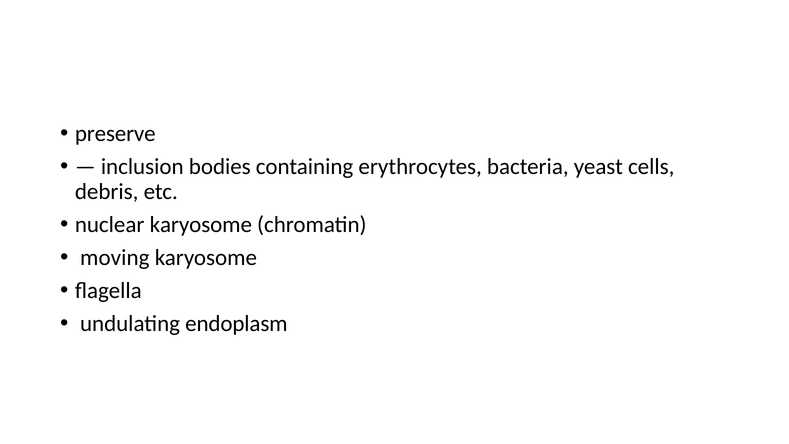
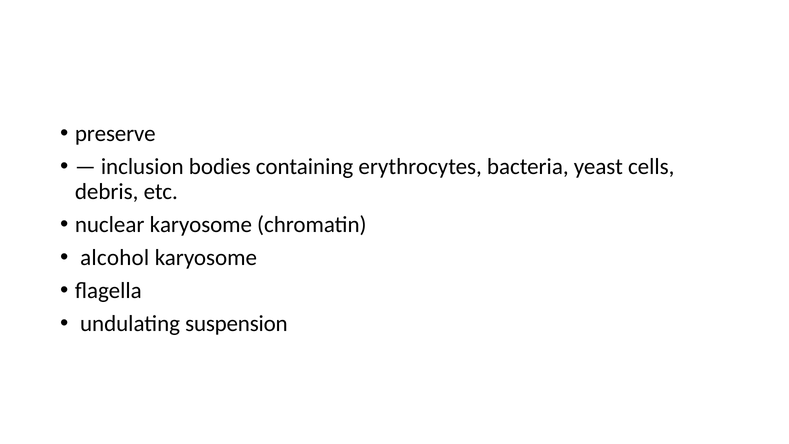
moving: moving -> alcohol
endoplasm: endoplasm -> suspension
